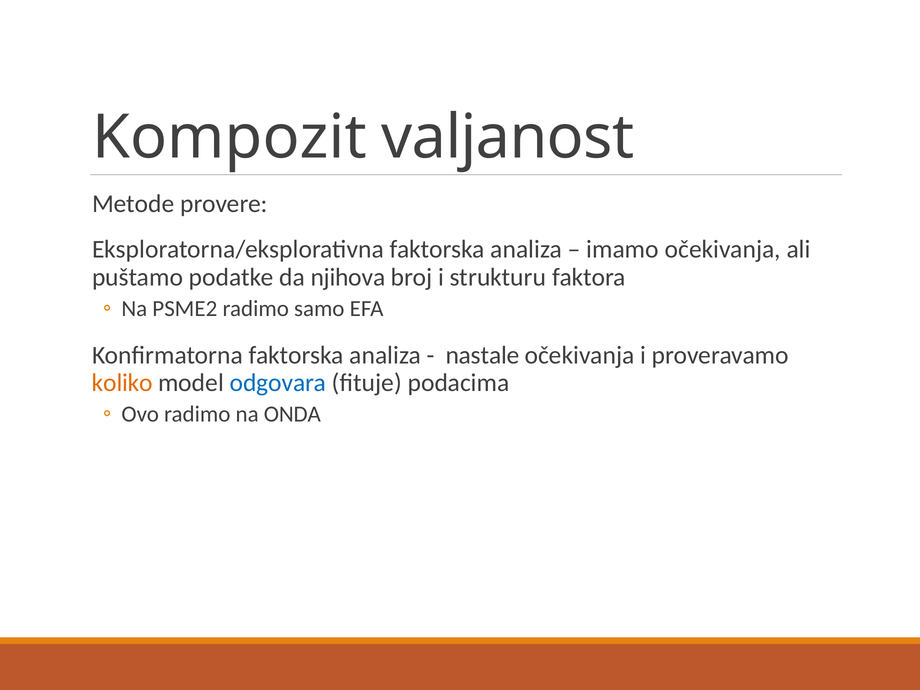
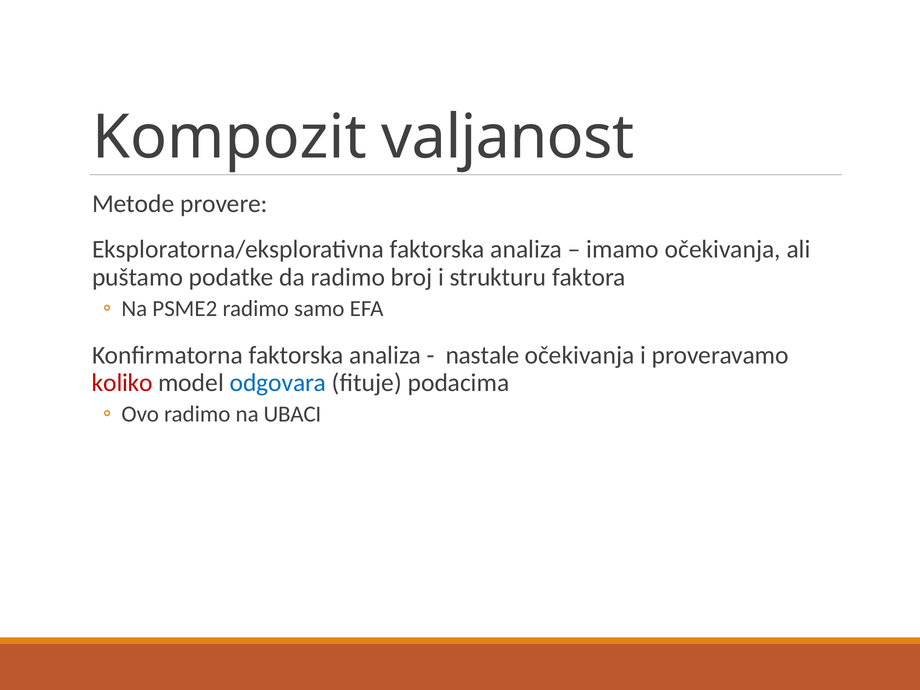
da njihova: njihova -> radimo
koliko colour: orange -> red
ONDA: ONDA -> UBACI
